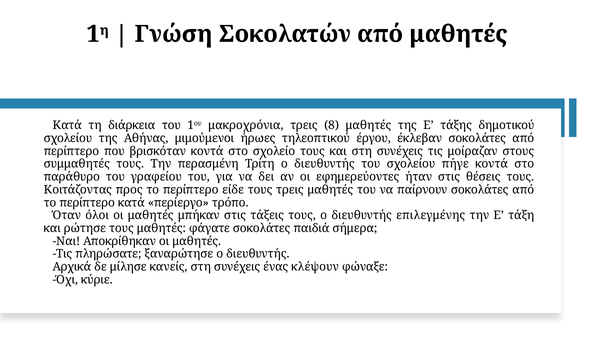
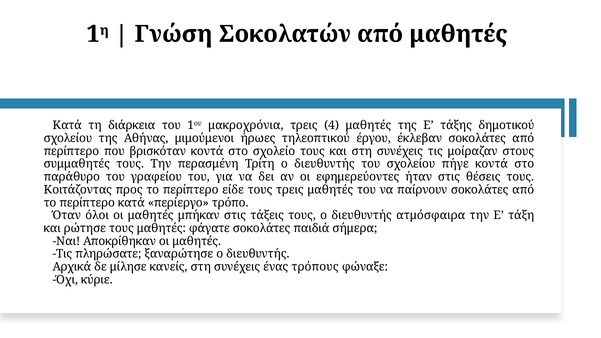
8: 8 -> 4
επιλεγμένης: επιλεγμένης -> ατμόσφαιρα
κλέψουν: κλέψουν -> τρόπους
